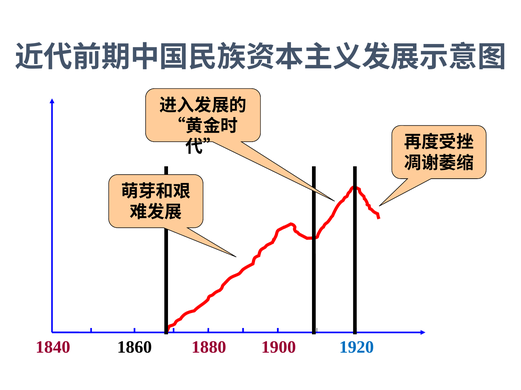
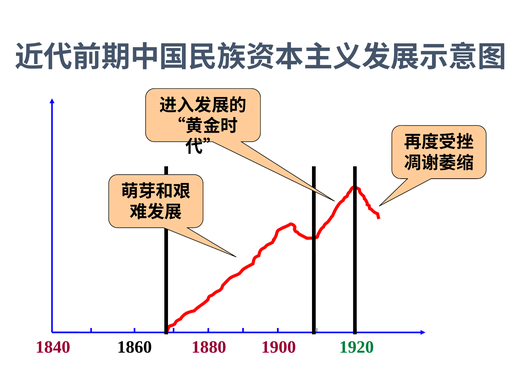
1920 colour: blue -> green
